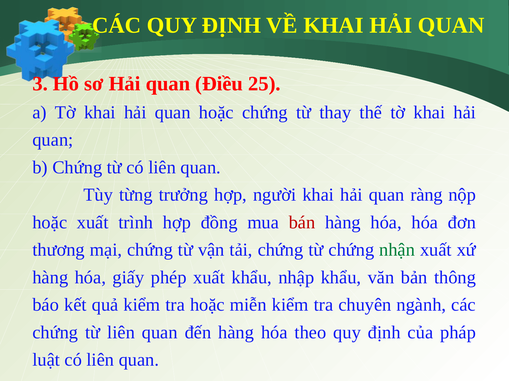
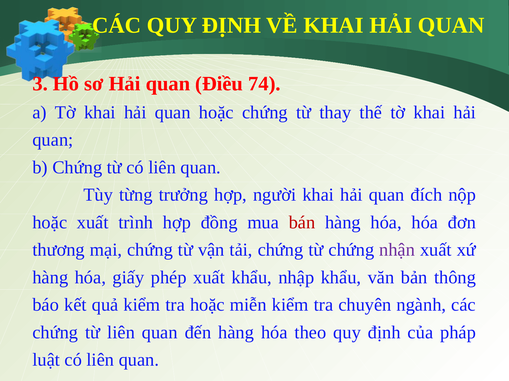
25: 25 -> 74
ràng: ràng -> đích
nhận colour: green -> purple
